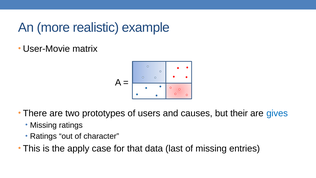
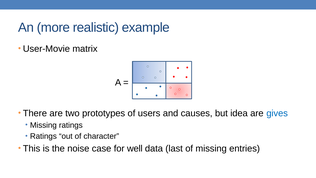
their: their -> idea
apply: apply -> noise
that: that -> well
